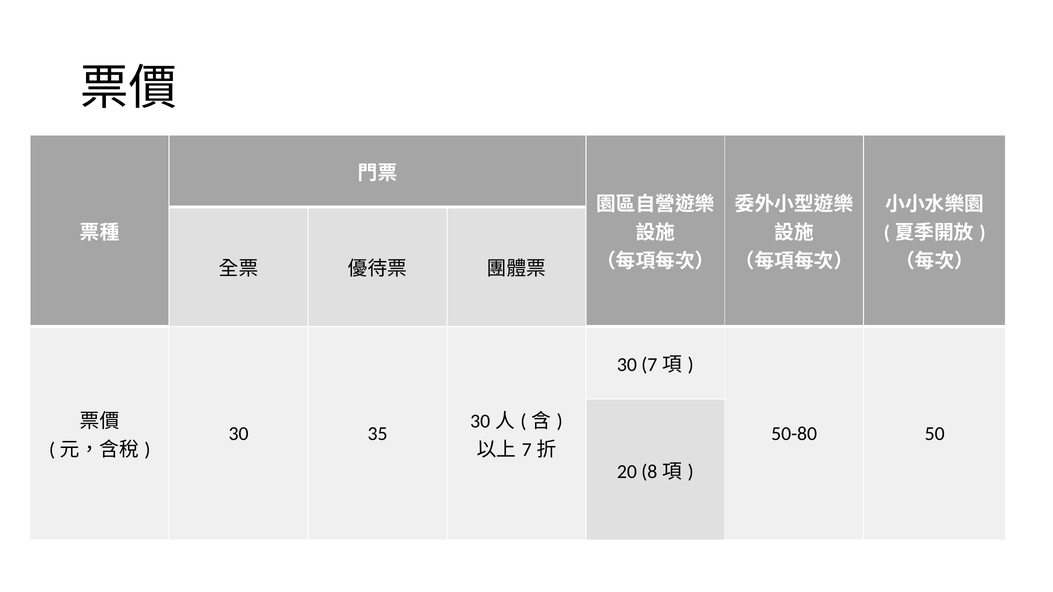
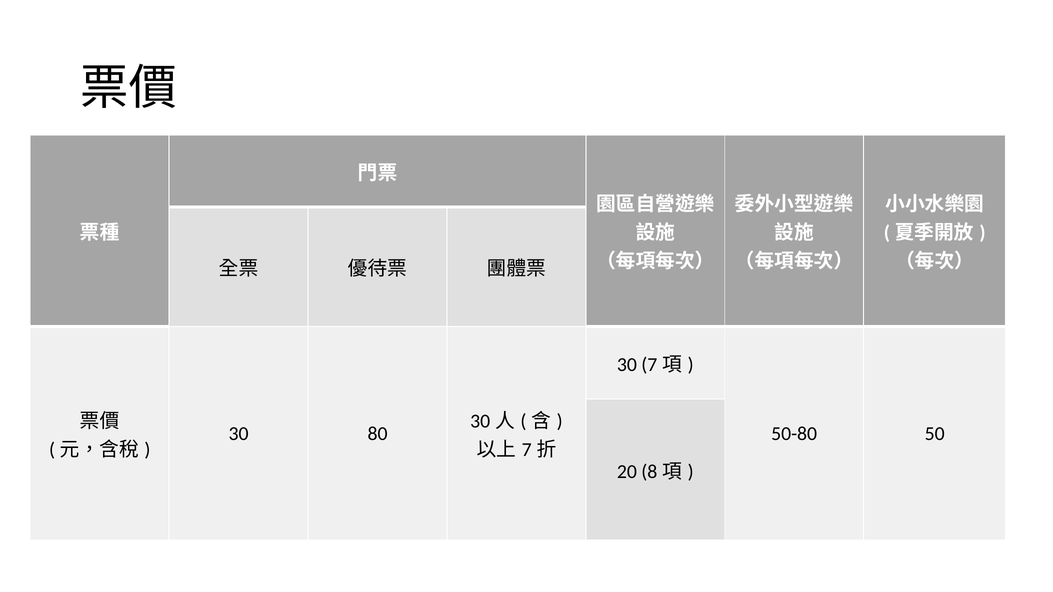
35: 35 -> 80
